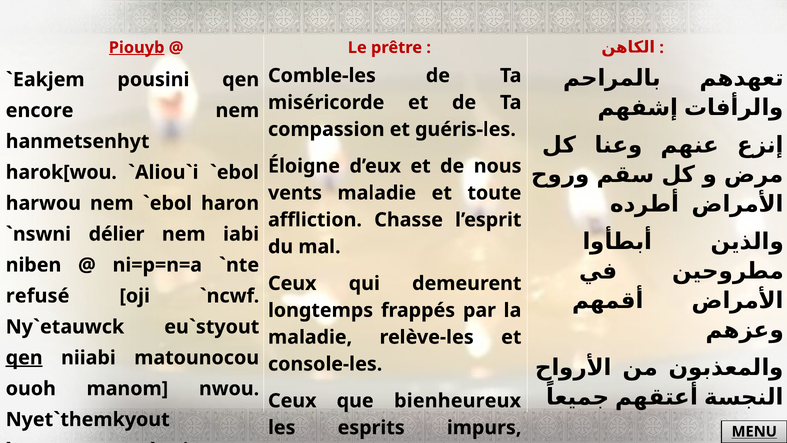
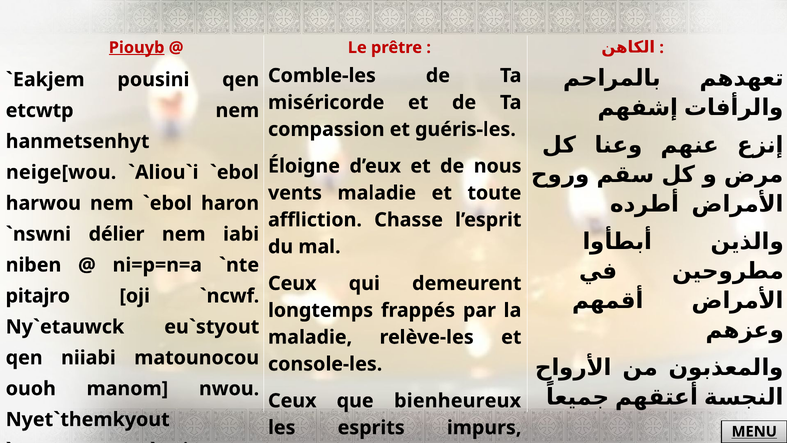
encore: encore -> etcwtp
harok[wou: harok[wou -> neige[wou
refusé: refusé -> pitajro
qen at (24, 358) underline: present -> none
